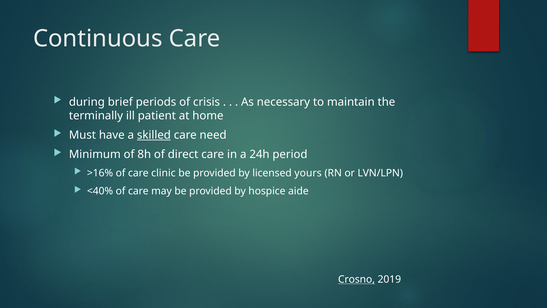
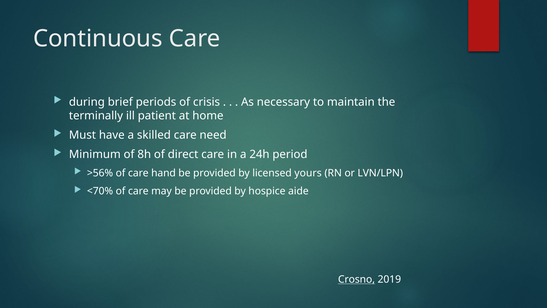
skilled underline: present -> none
>16%: >16% -> >56%
clinic: clinic -> hand
<40%: <40% -> <70%
